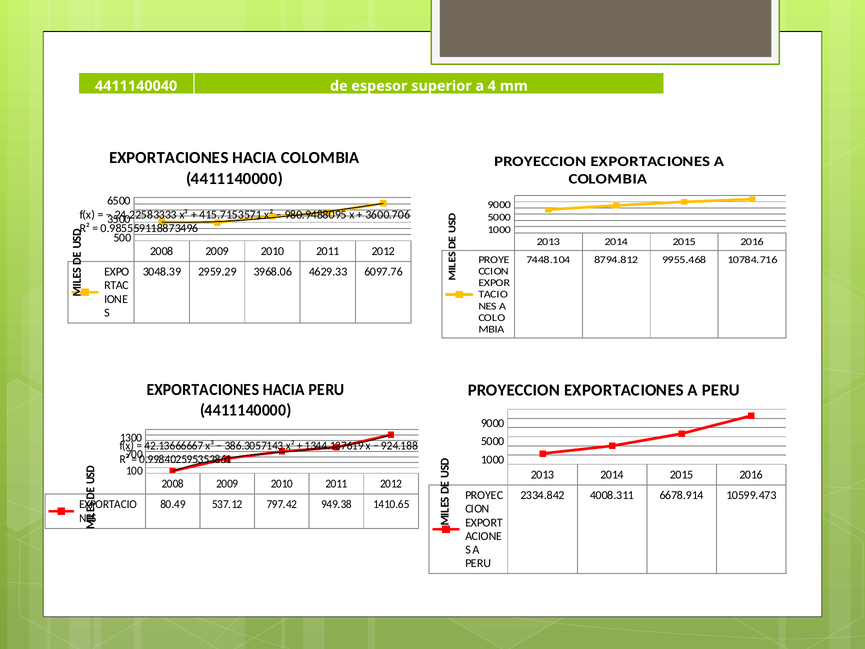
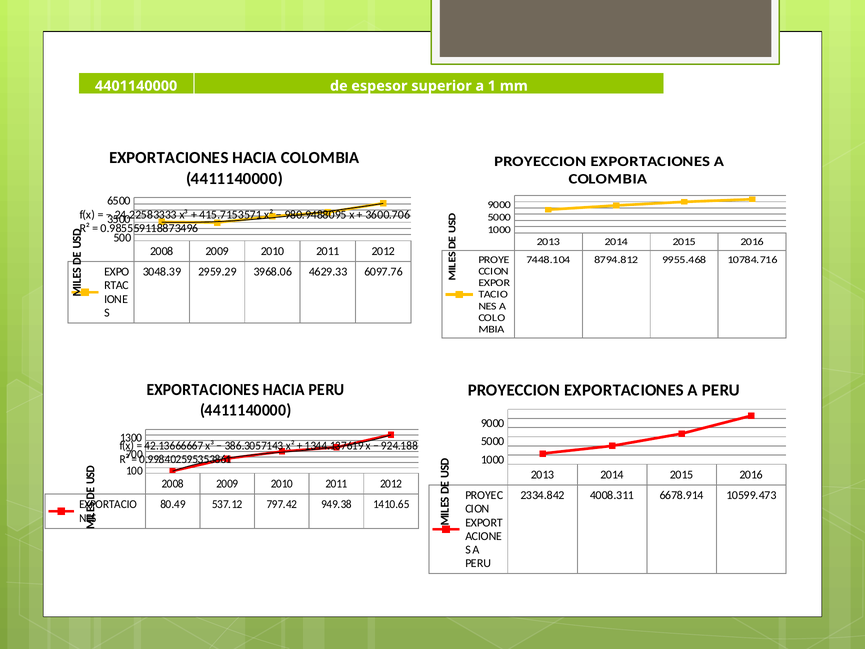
4411140040: 4411140040 -> 4401140000
4: 4 -> 1
